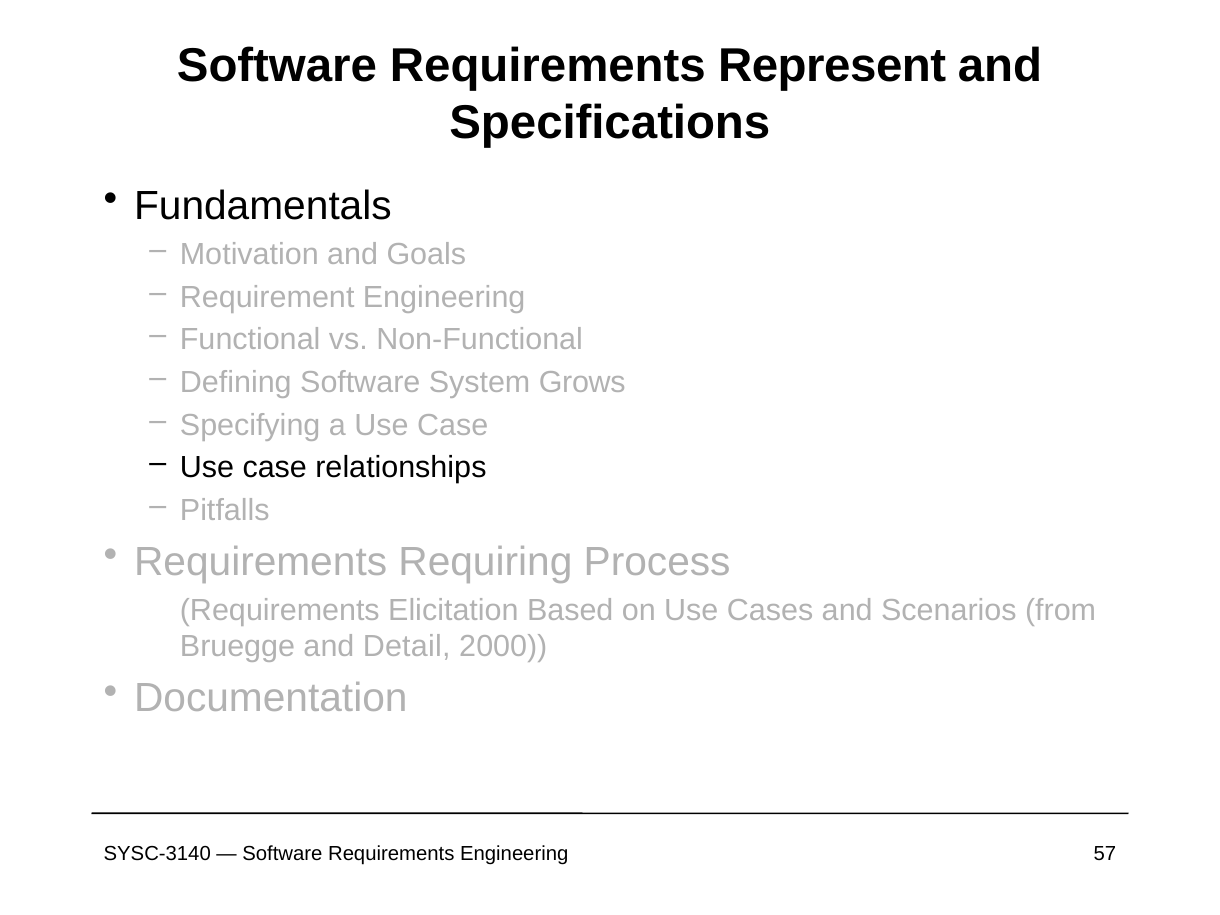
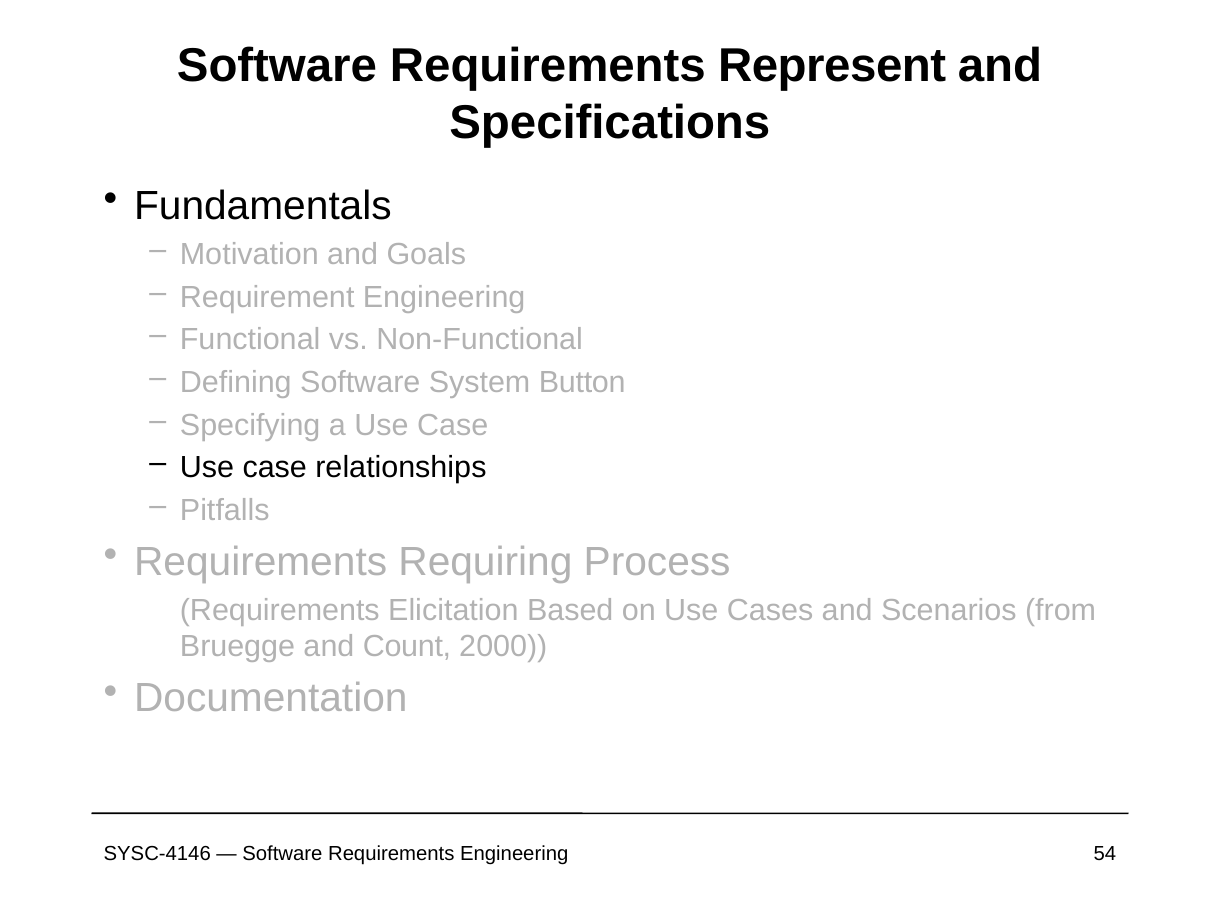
Grows: Grows -> Button
Detail: Detail -> Count
SYSC-3140: SYSC-3140 -> SYSC-4146
57: 57 -> 54
